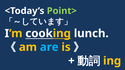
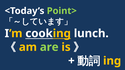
are colour: light blue -> light green
